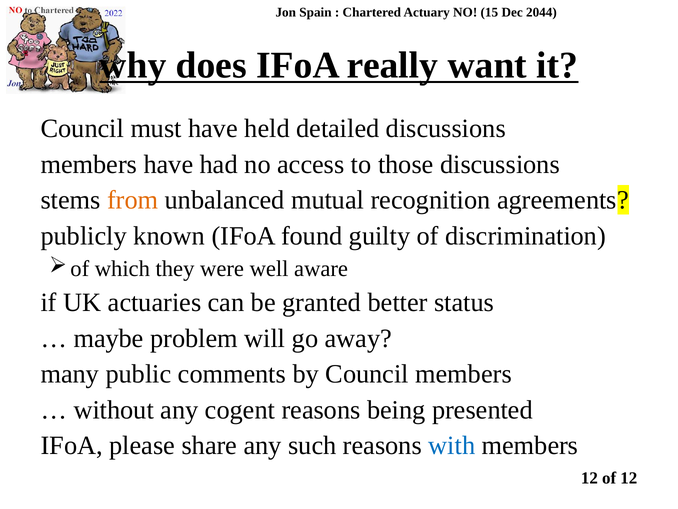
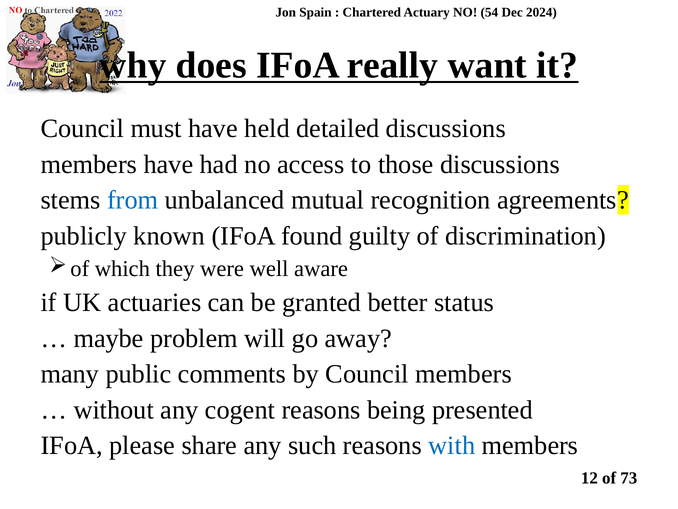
15: 15 -> 54
2044: 2044 -> 2024
from colour: orange -> blue
of 12: 12 -> 73
